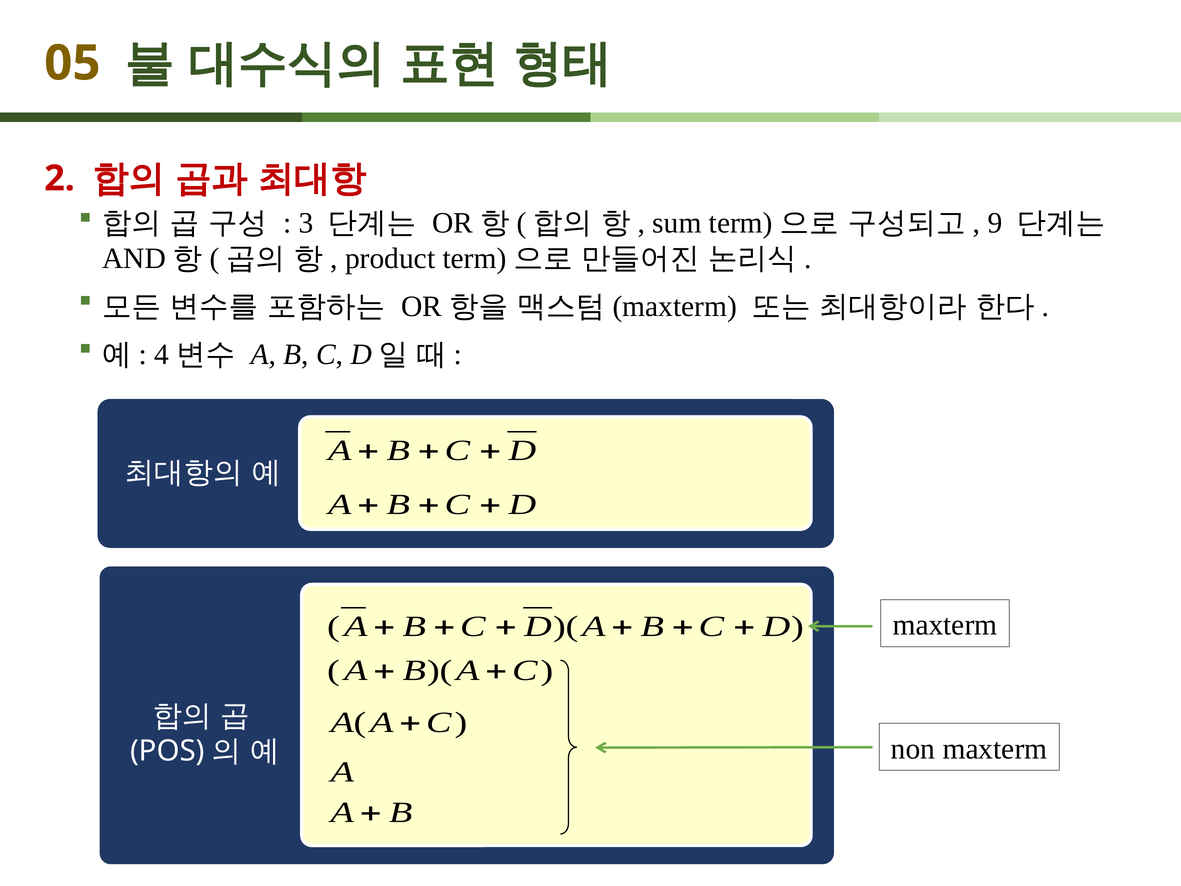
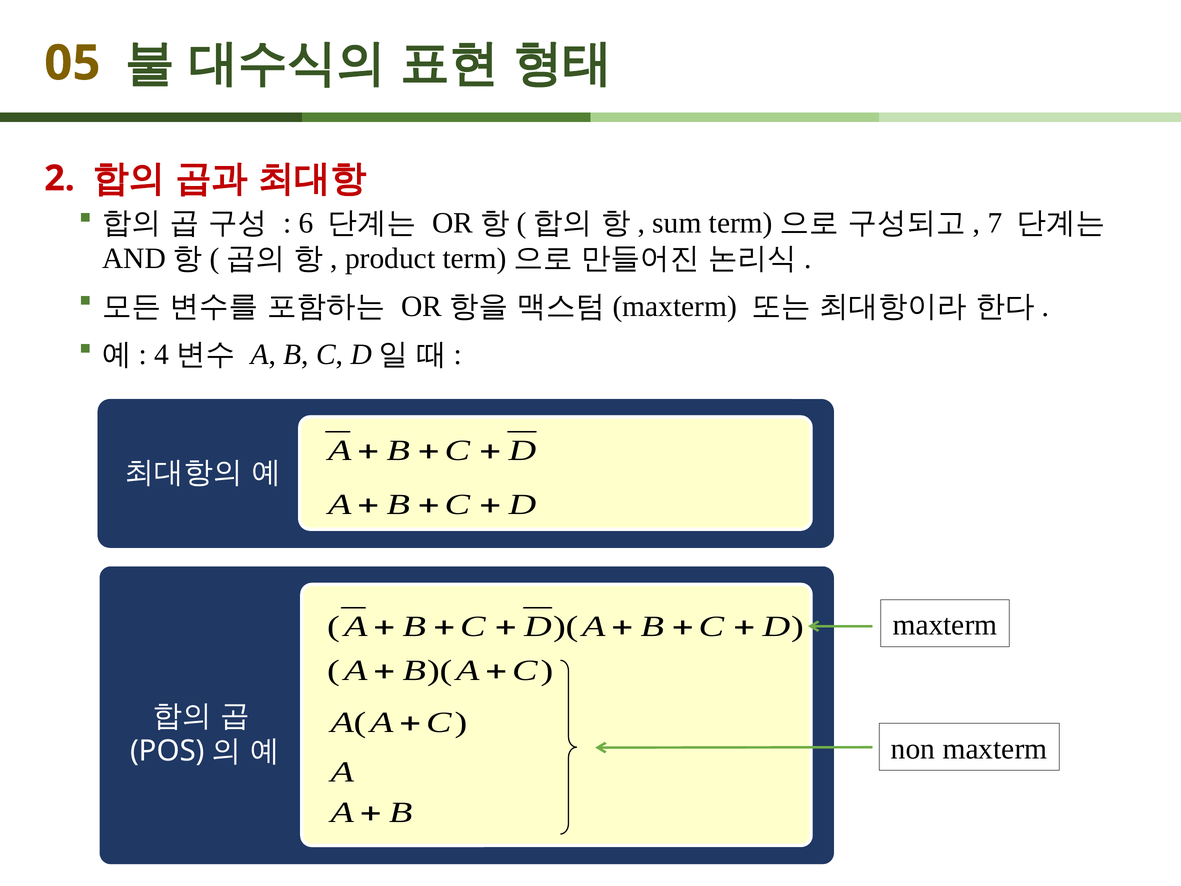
3: 3 -> 6
9: 9 -> 7
